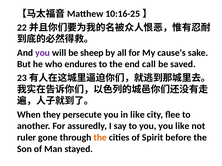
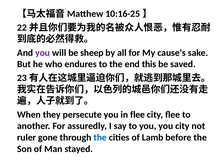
call: call -> this
in like: like -> flee
you like: like -> city
the at (100, 138) colour: orange -> blue
Spirit: Spirit -> Lamb
